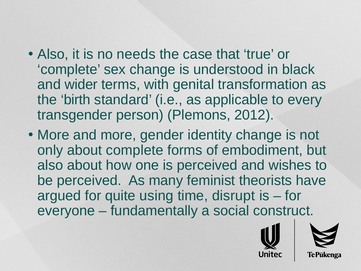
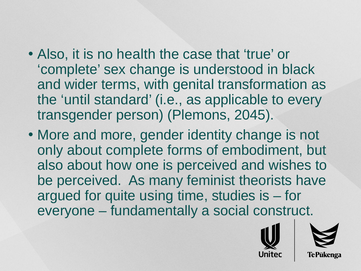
needs: needs -> health
birth: birth -> until
2012: 2012 -> 2045
disrupt: disrupt -> studies
